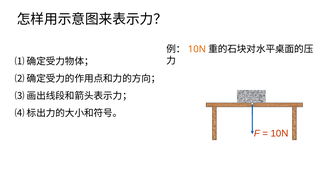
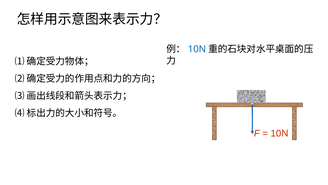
10N colour: orange -> blue
